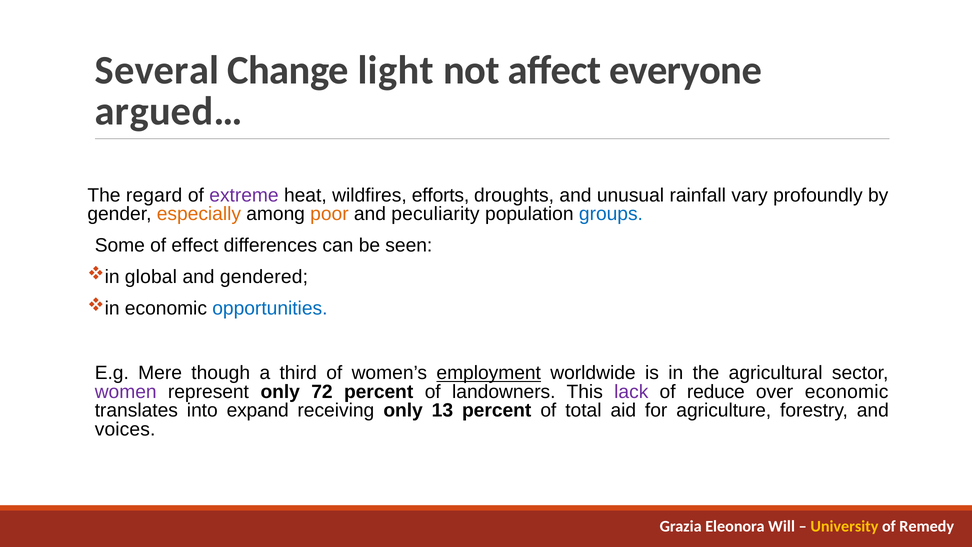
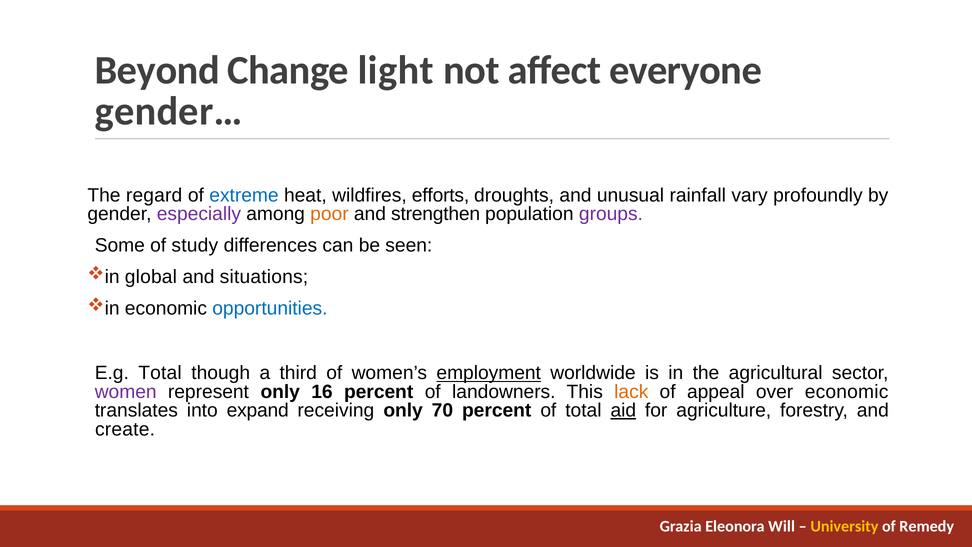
Several: Several -> Beyond
argued…: argued… -> gender…
extreme colour: purple -> blue
especially colour: orange -> purple
peculiarity: peculiarity -> strengthen
groups colour: blue -> purple
effect: effect -> study
gendered: gendered -> situations
E.g Mere: Mere -> Total
72: 72 -> 16
lack colour: purple -> orange
reduce: reduce -> appeal
13: 13 -> 70
aid underline: none -> present
voices: voices -> create
